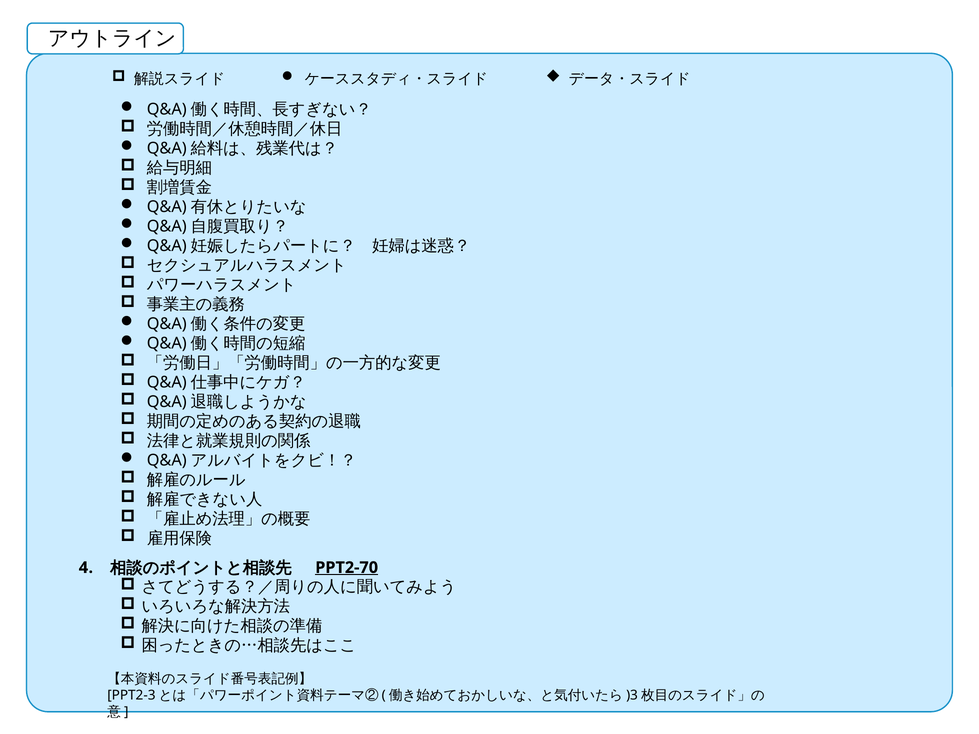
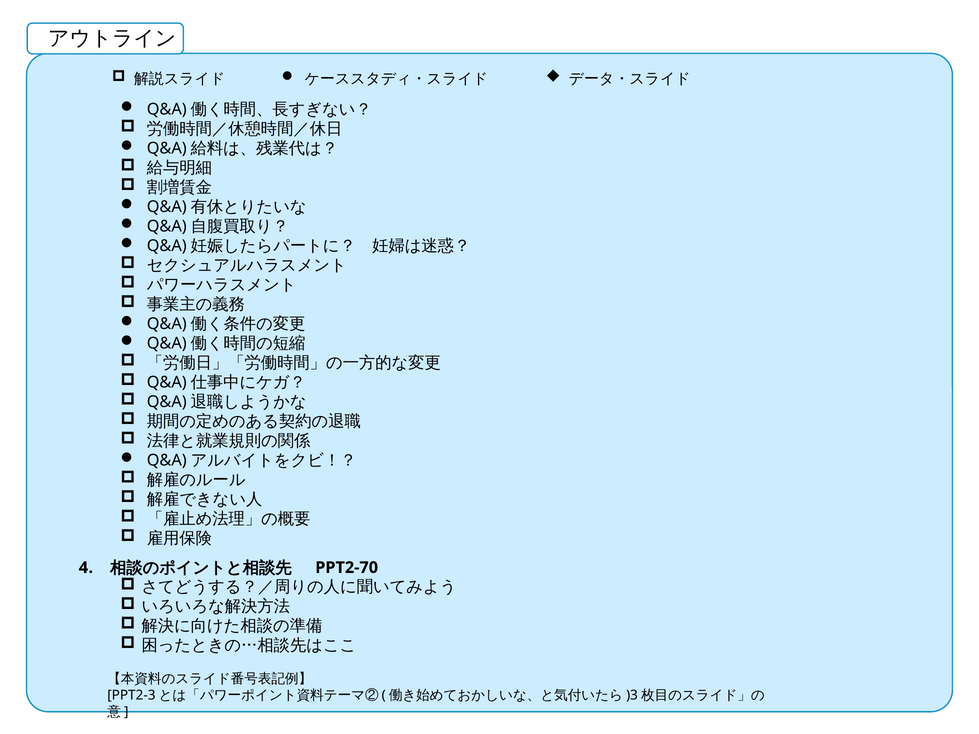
PPT2-70 underline: present -> none
